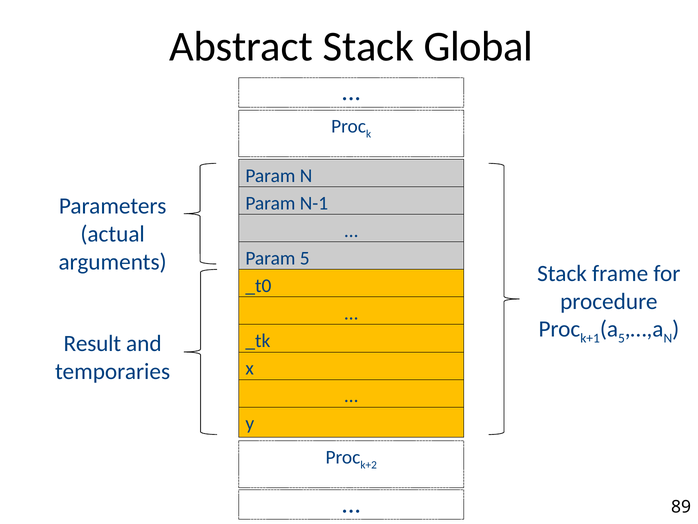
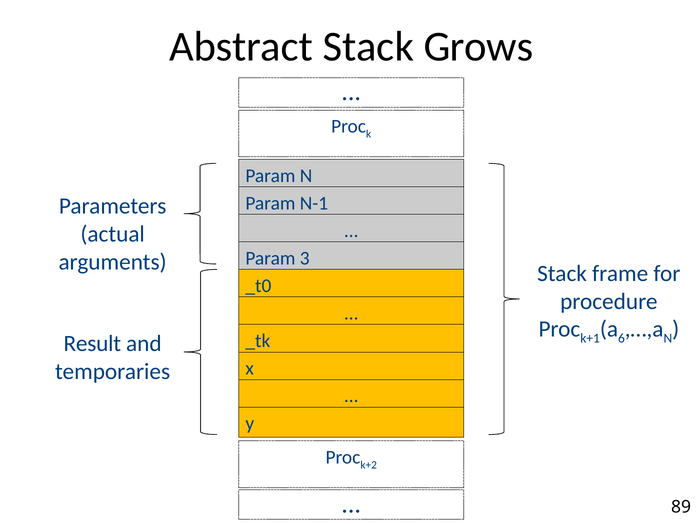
Global: Global -> Grows
Param 5: 5 -> 3
5 at (621, 338): 5 -> 6
